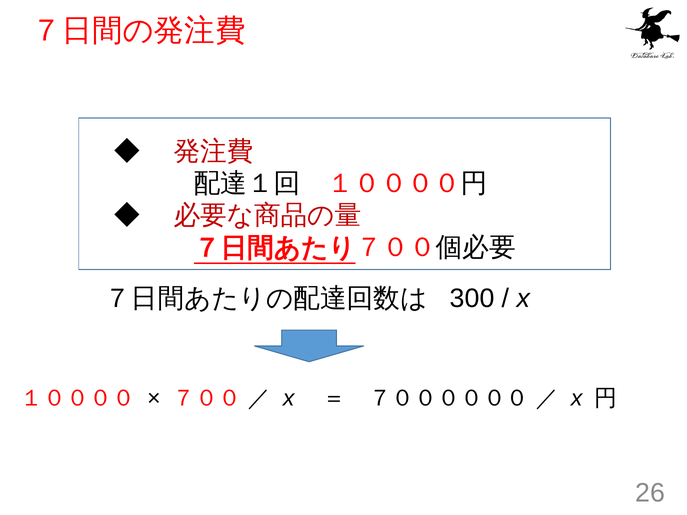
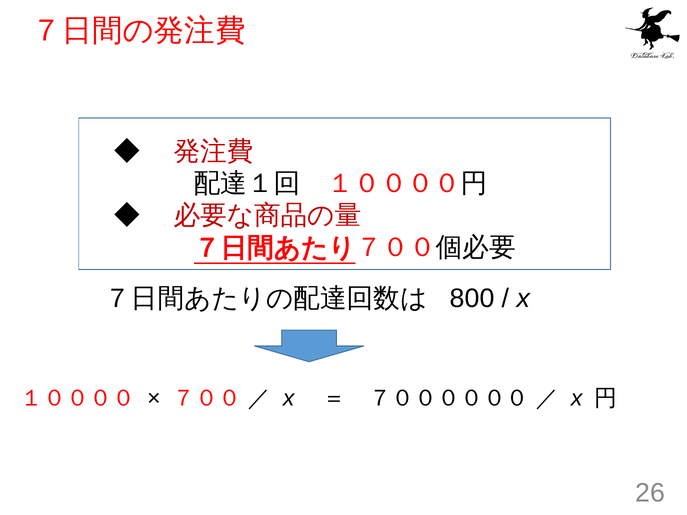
300: 300 -> 800
